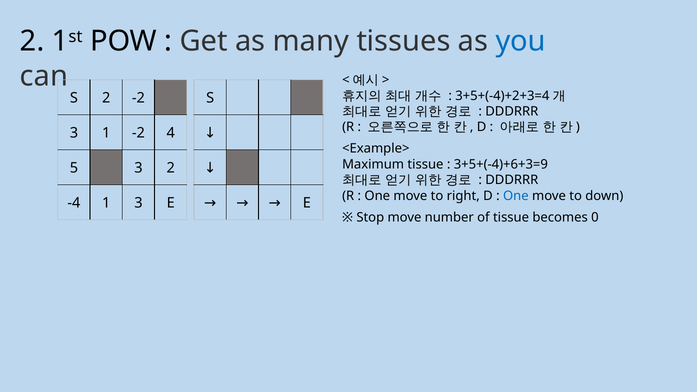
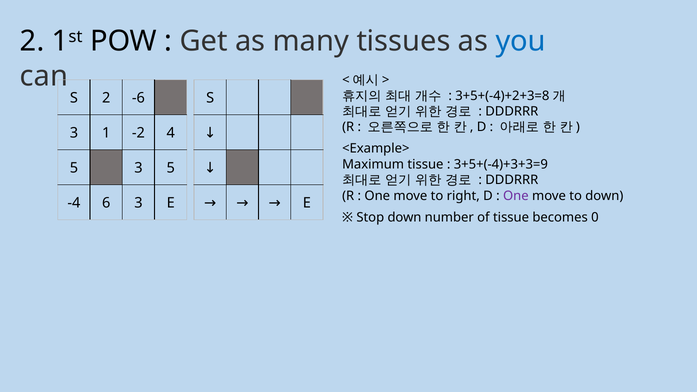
3+5+(-4)+2+3=4: 3+5+(-4)+2+3=4 -> 3+5+(-4)+2+3=8
2 -2: -2 -> -6
3+5+(-4)+6+3=9: 3+5+(-4)+6+3=9 -> 3+5+(-4)+3+3=9
3 2: 2 -> 5
One at (516, 196) colour: blue -> purple
-4 1: 1 -> 6
Stop move: move -> down
